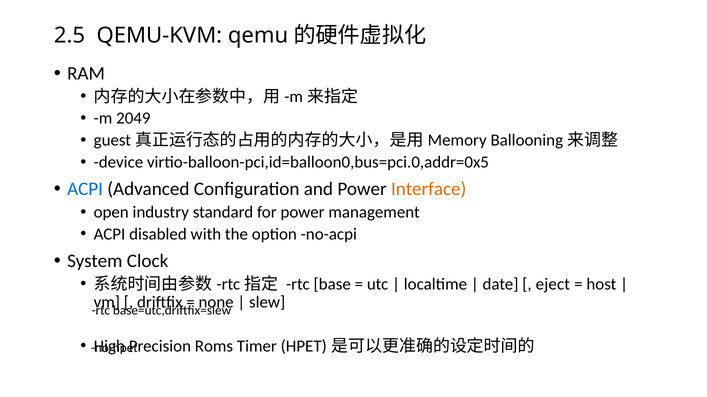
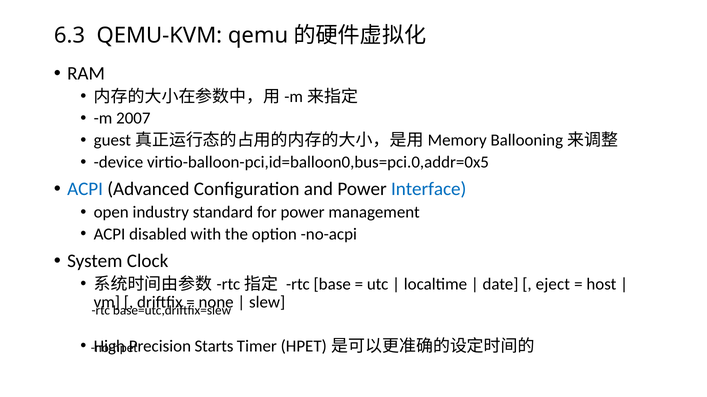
2.5: 2.5 -> 6.3
2049: 2049 -> 2007
Interface colour: orange -> blue
Roms: Roms -> Starts
